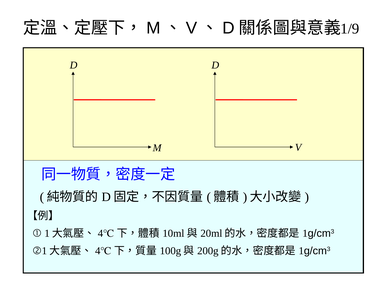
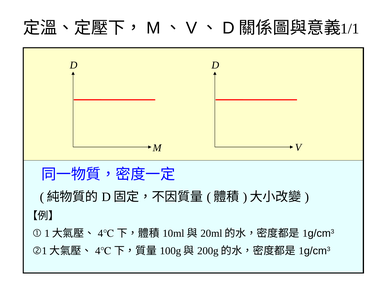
1/9: 1/9 -> 1/1
